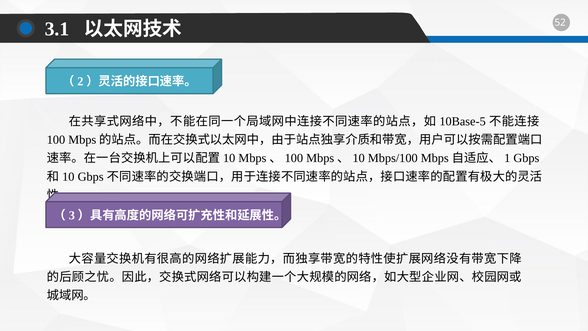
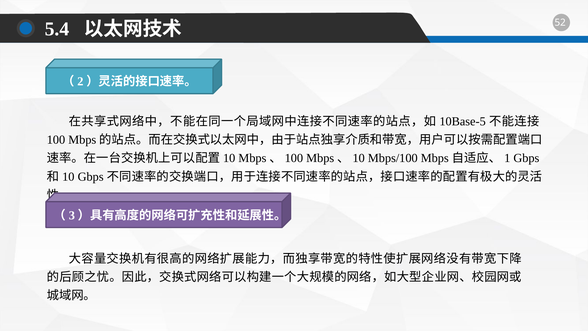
3.1: 3.1 -> 5.4
